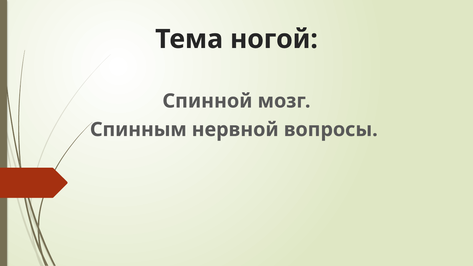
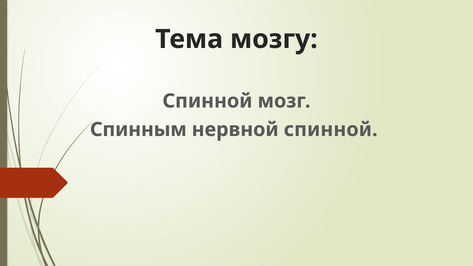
ногой: ногой -> мозгу
нервной вопросы: вопросы -> спинной
